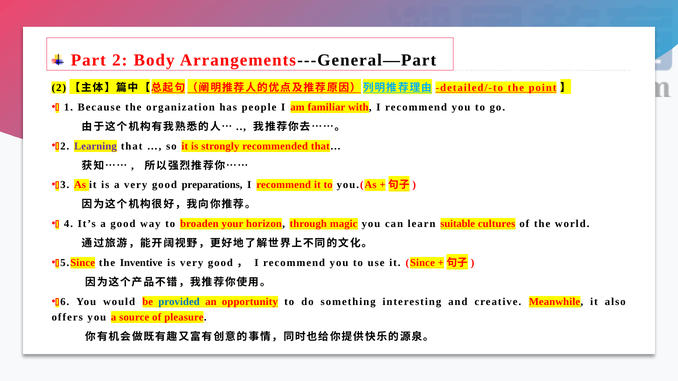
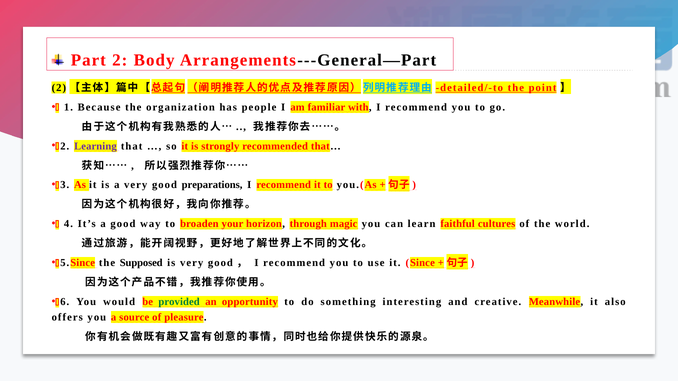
suitable: suitable -> faithful
Inventive: Inventive -> Supposed
provided colour: blue -> green
